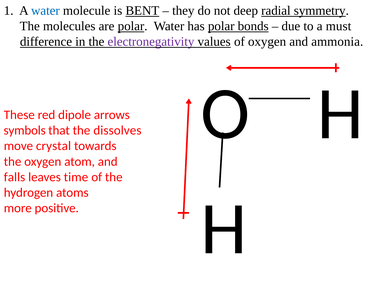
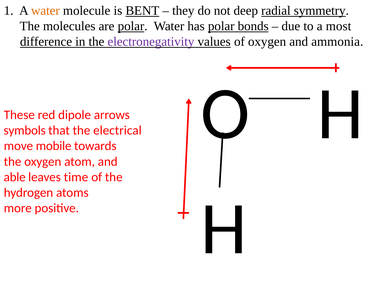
water at (45, 11) colour: blue -> orange
must: must -> most
dissolves: dissolves -> electrical
crystal: crystal -> mobile
falls: falls -> able
